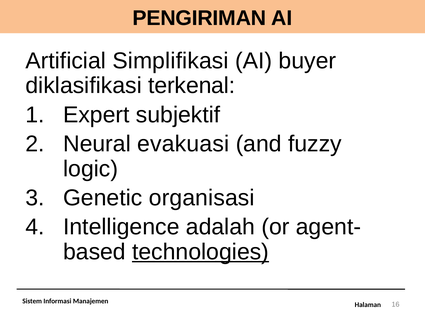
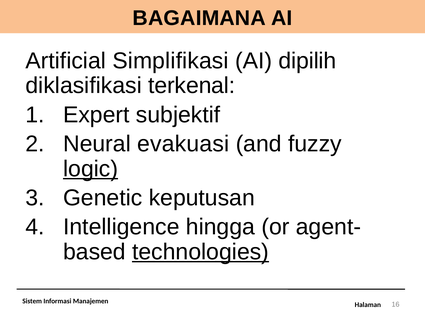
PENGIRIMAN: PENGIRIMAN -> BAGAIMANA
buyer: buyer -> dipilih
logic underline: none -> present
organisasi: organisasi -> keputusan
adalah: adalah -> hingga
